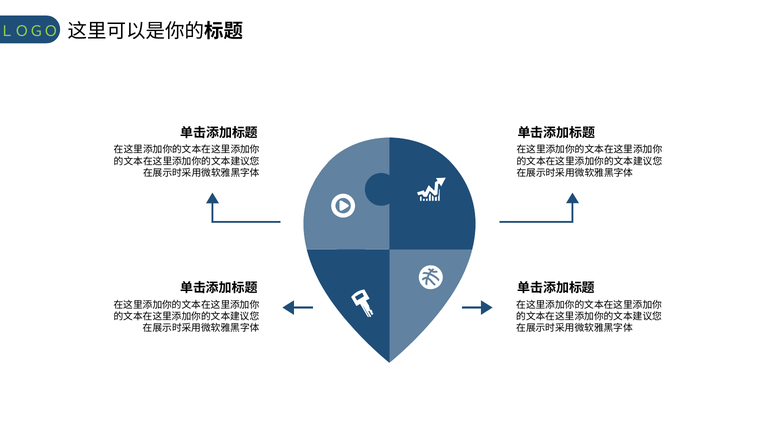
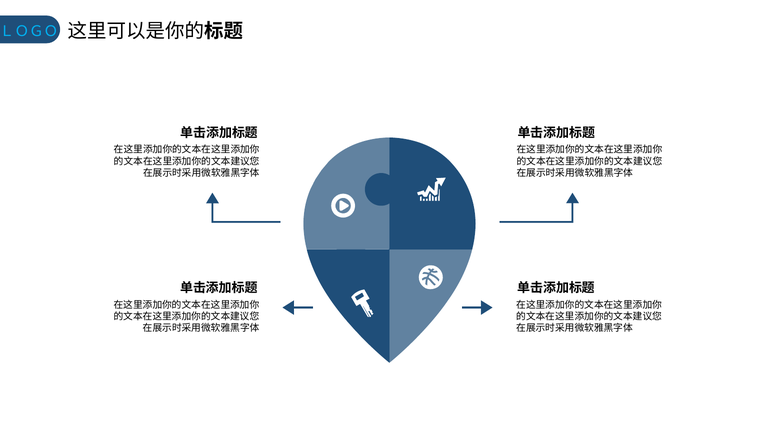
ＬＯＧＯ colour: light green -> light blue
